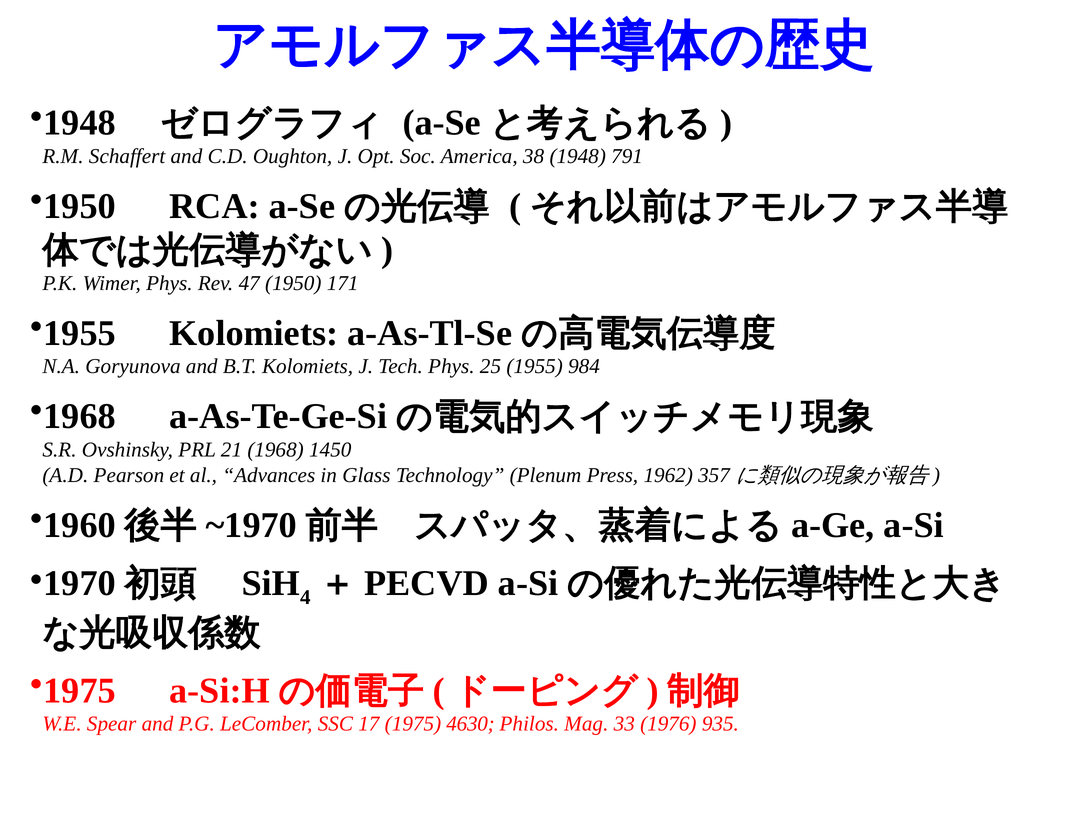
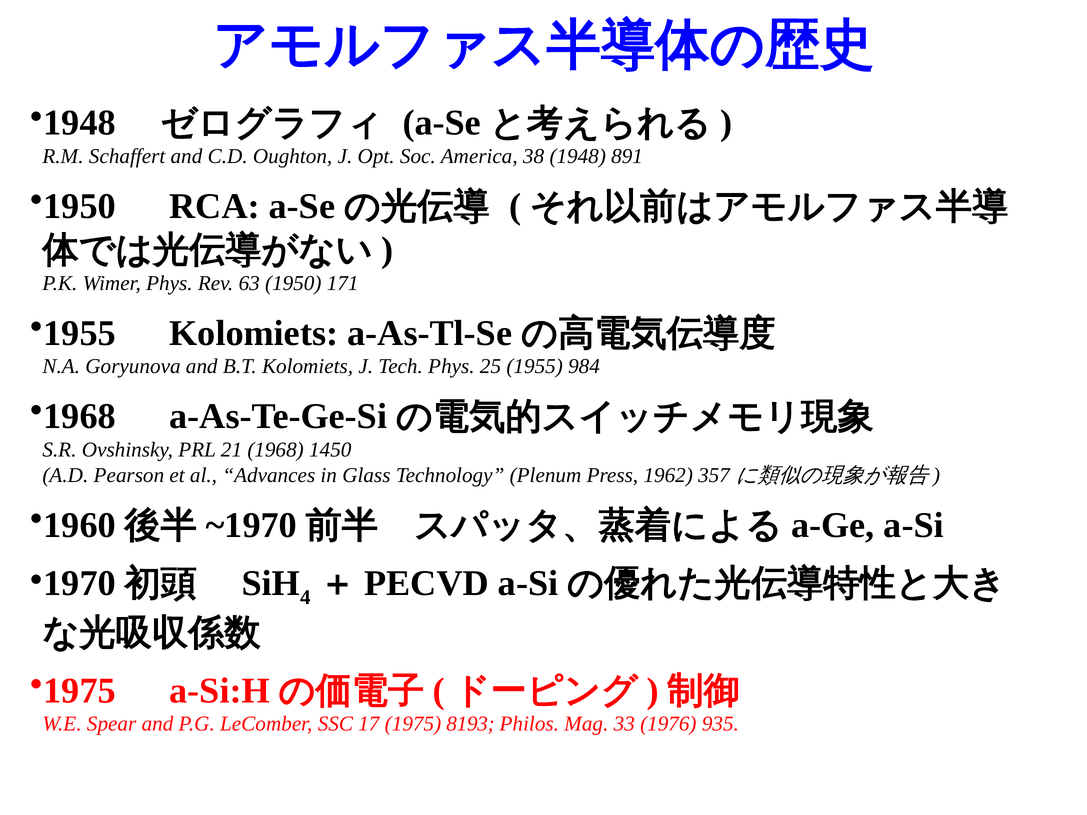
791: 791 -> 891
47: 47 -> 63
4630: 4630 -> 8193
